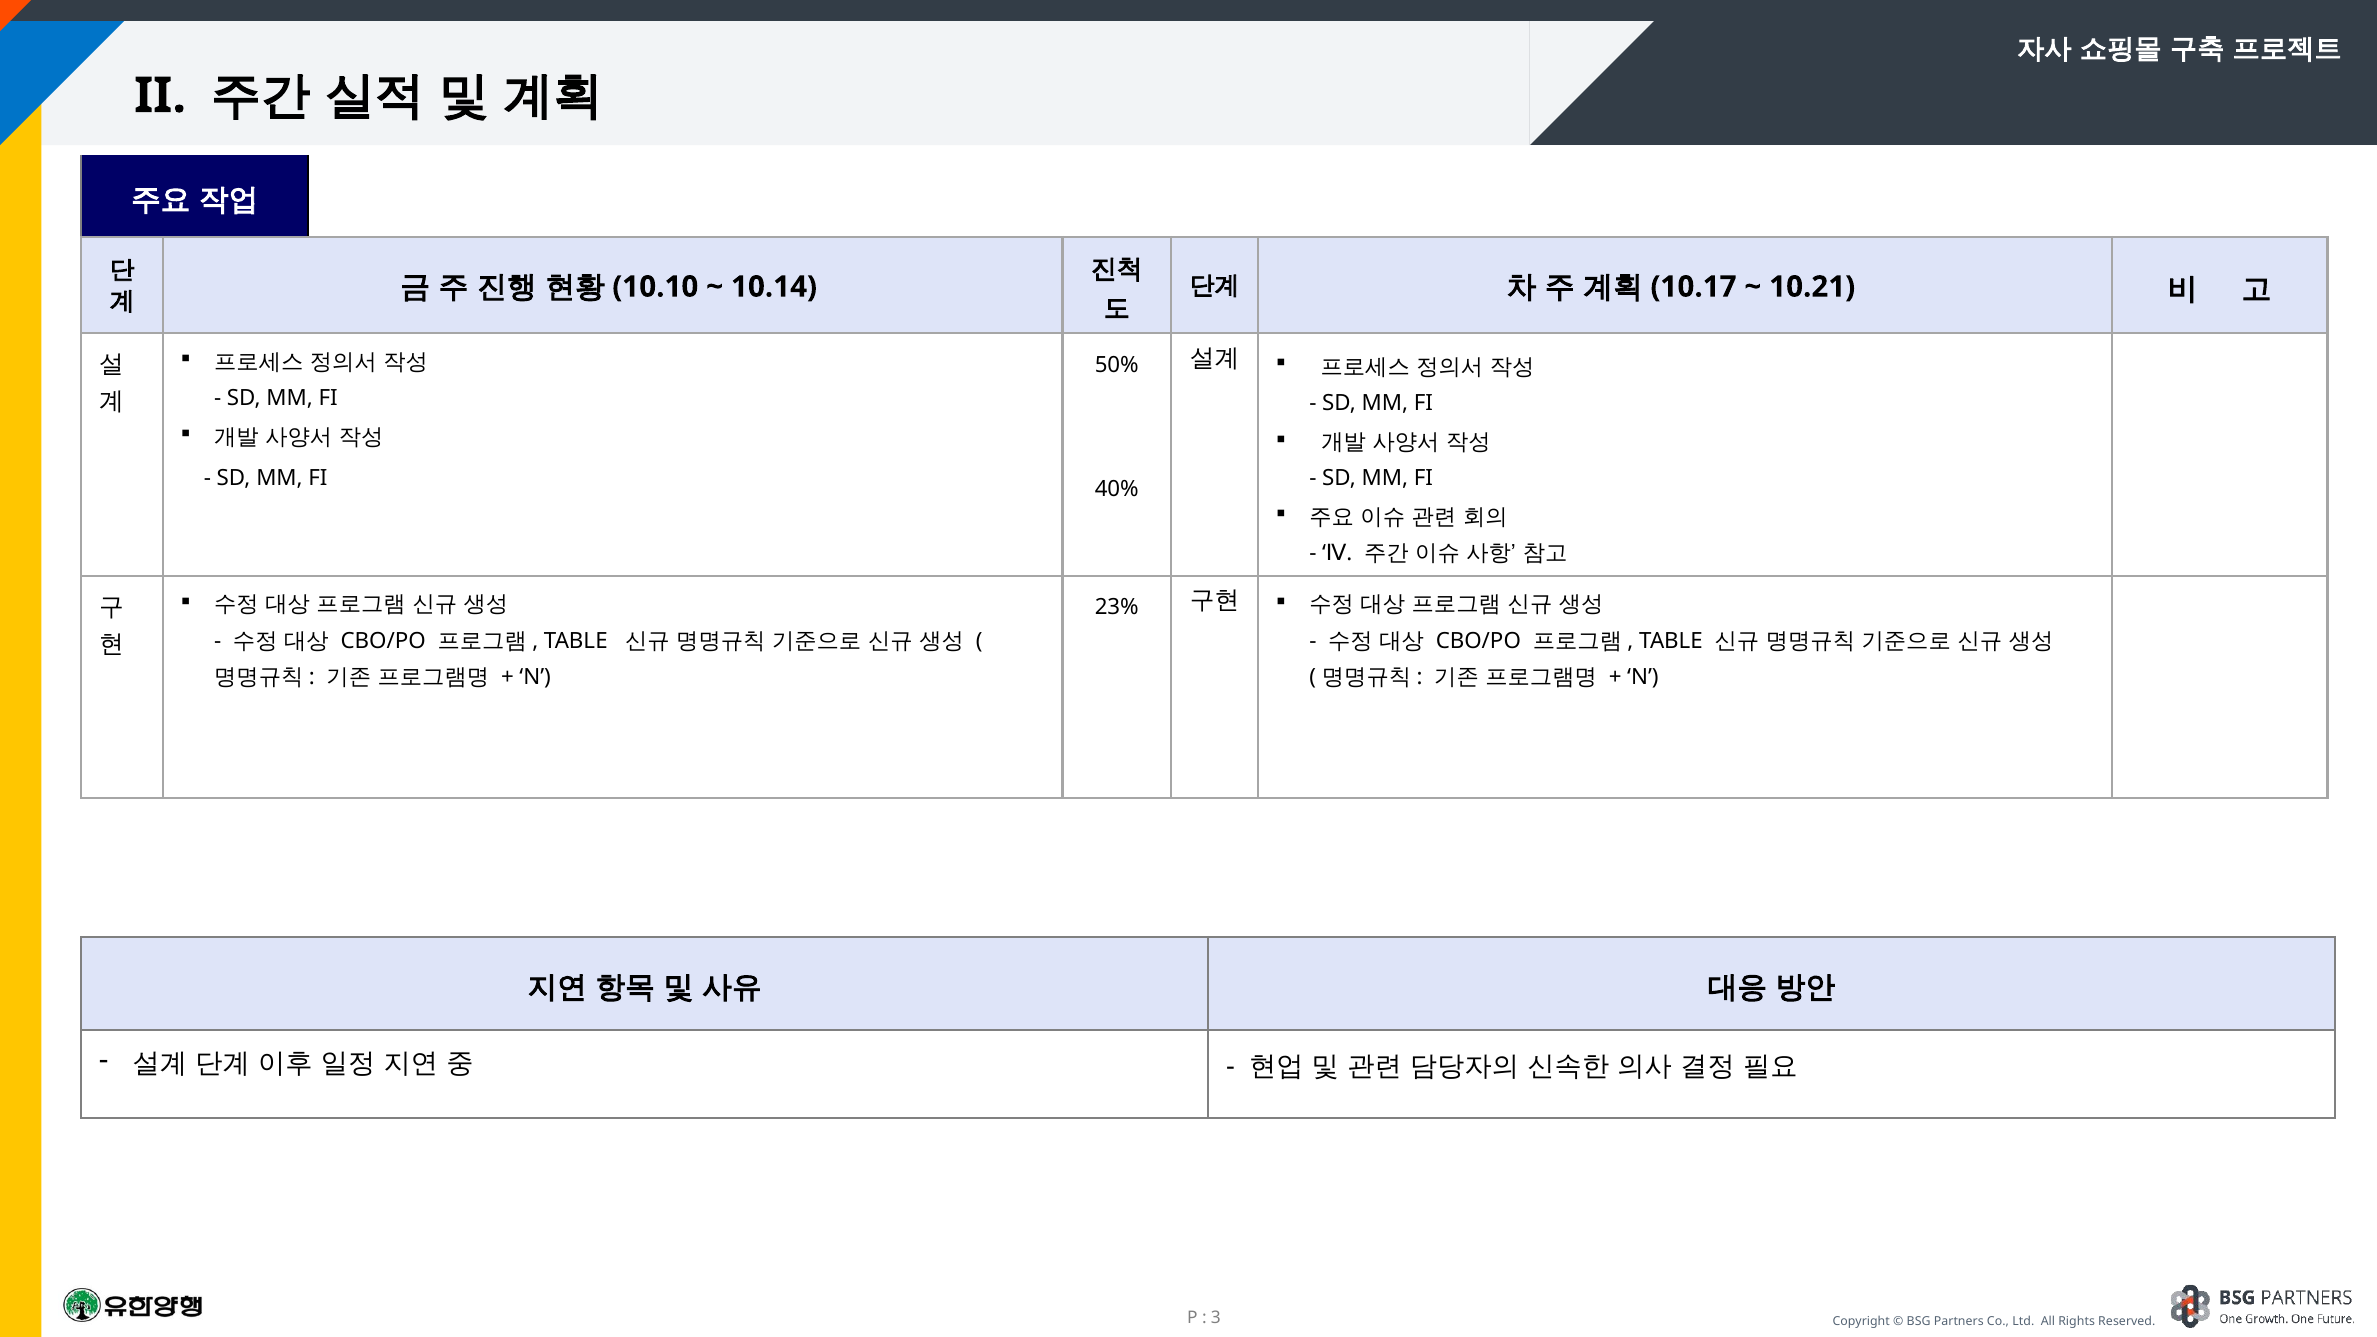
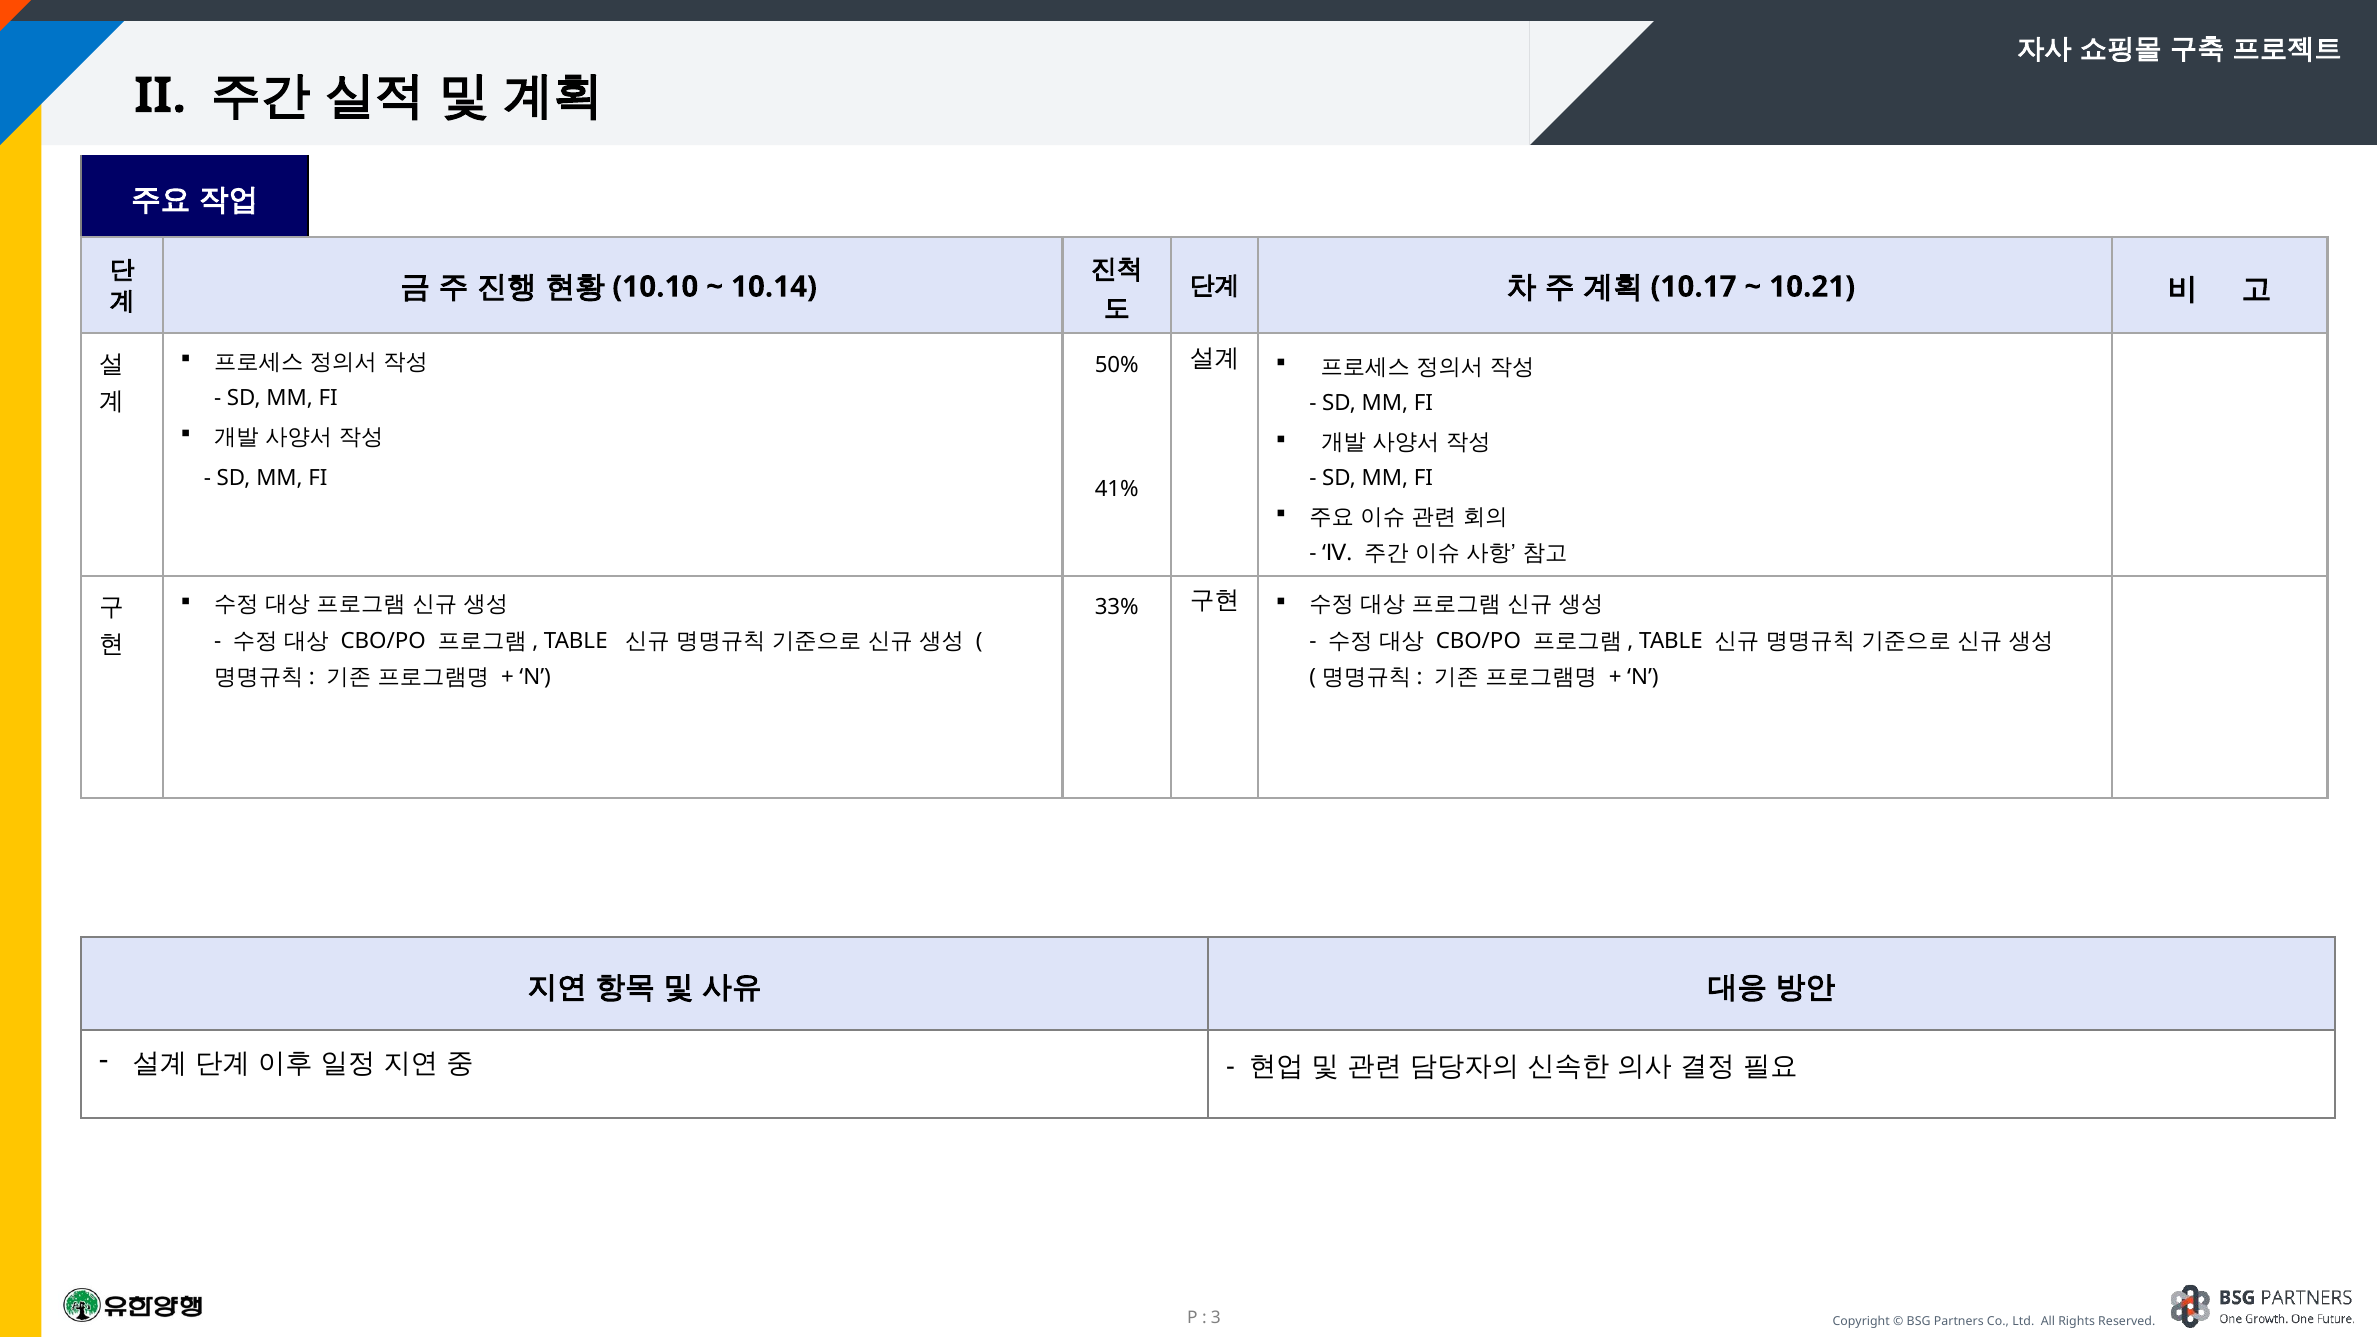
40%: 40% -> 41%
23%: 23% -> 33%
